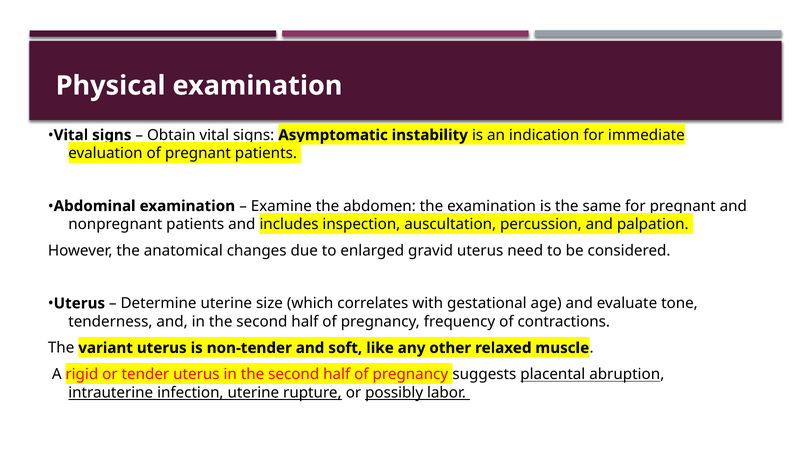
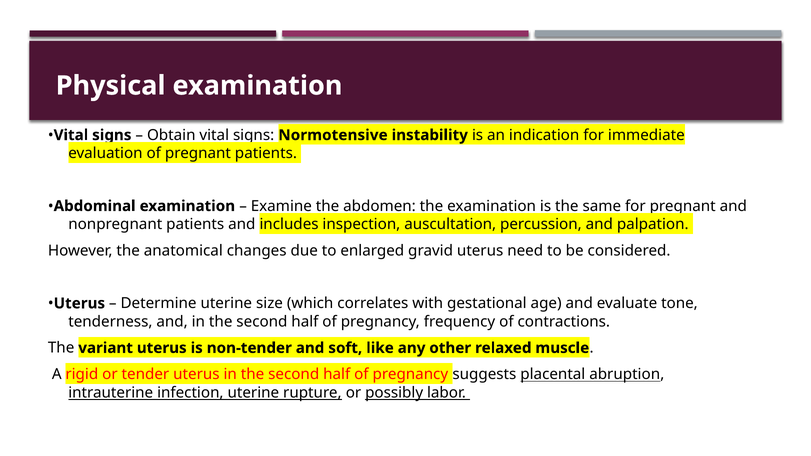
Asymptomatic: Asymptomatic -> Normotensive
